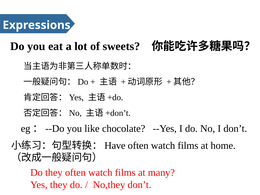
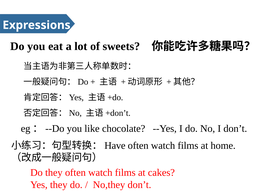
many: many -> cakes
